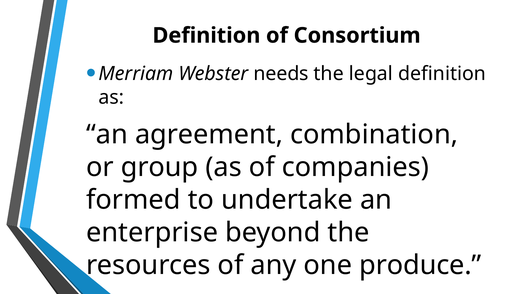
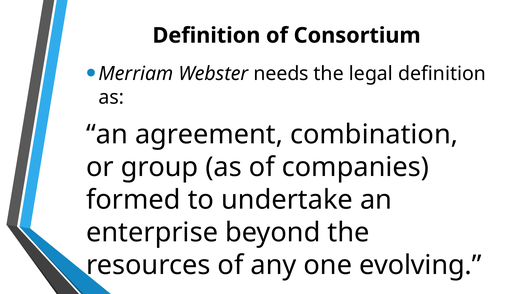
produce: produce -> evolving
